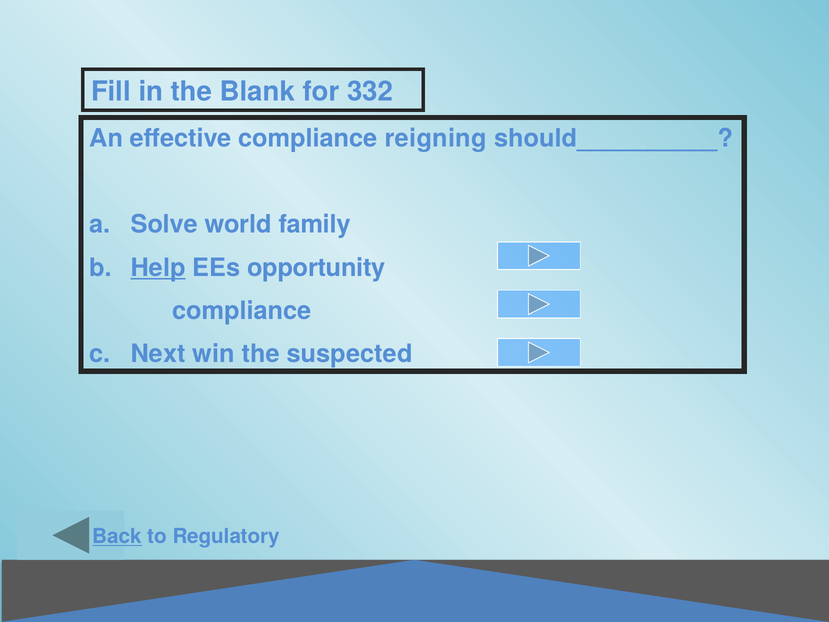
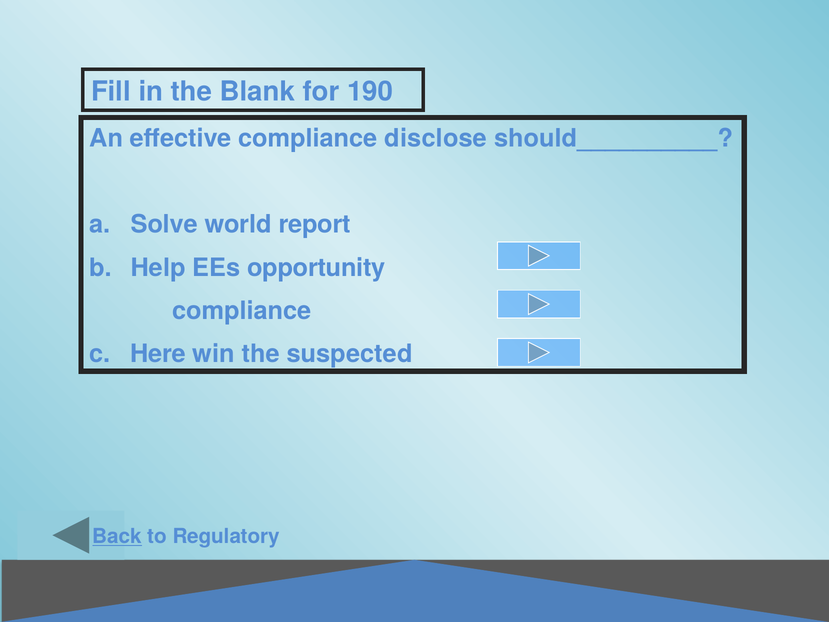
332: 332 -> 190
reigning: reigning -> disclose
family: family -> report
Help underline: present -> none
Next: Next -> Here
